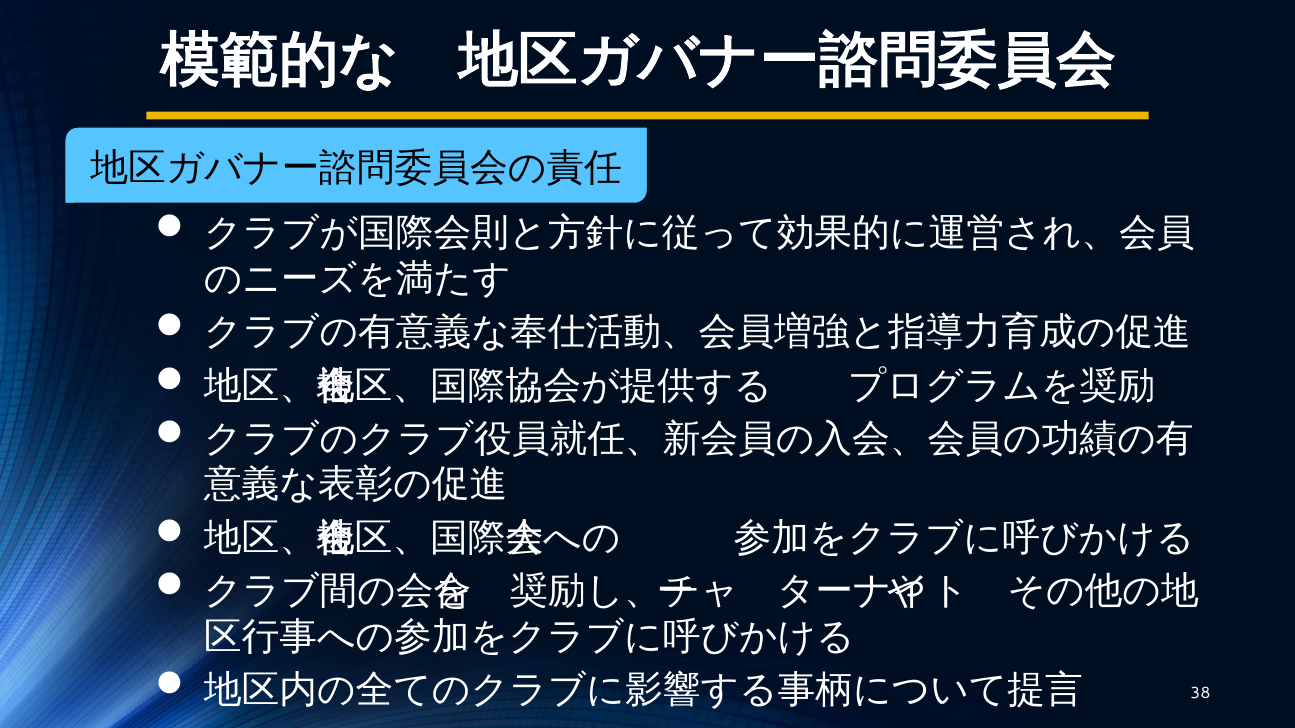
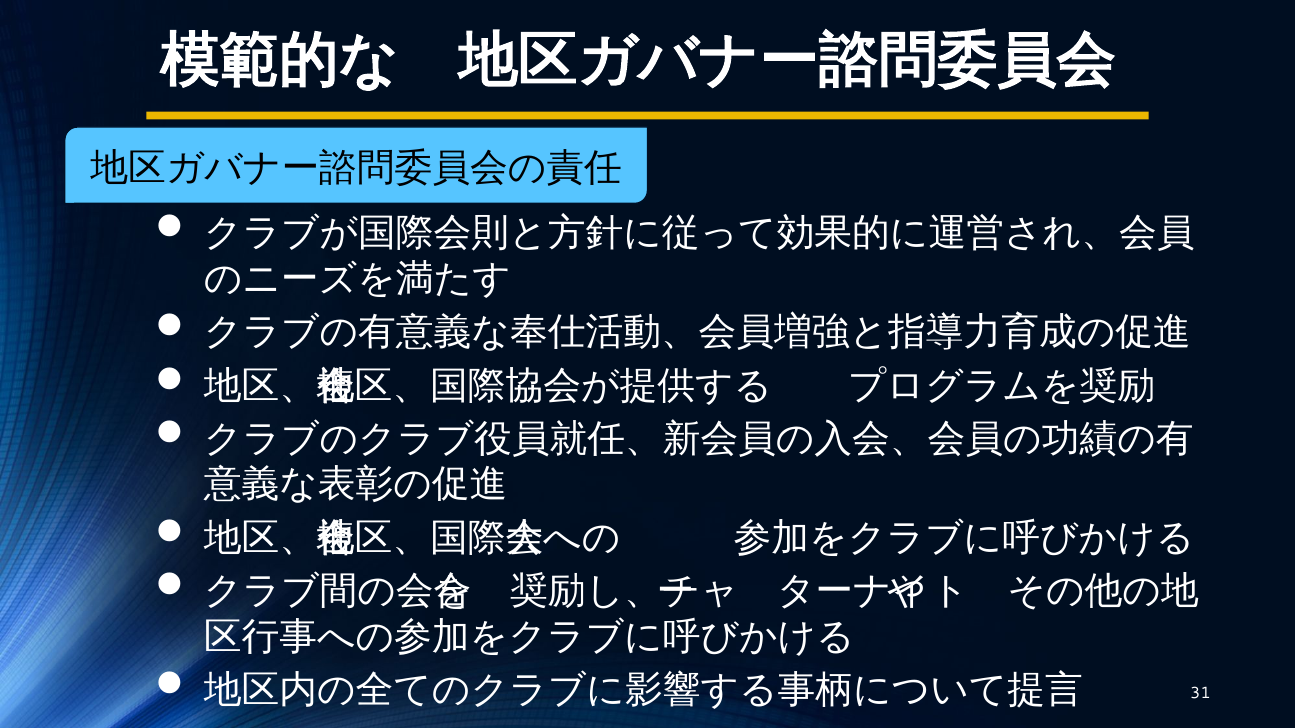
38: 38 -> 31
